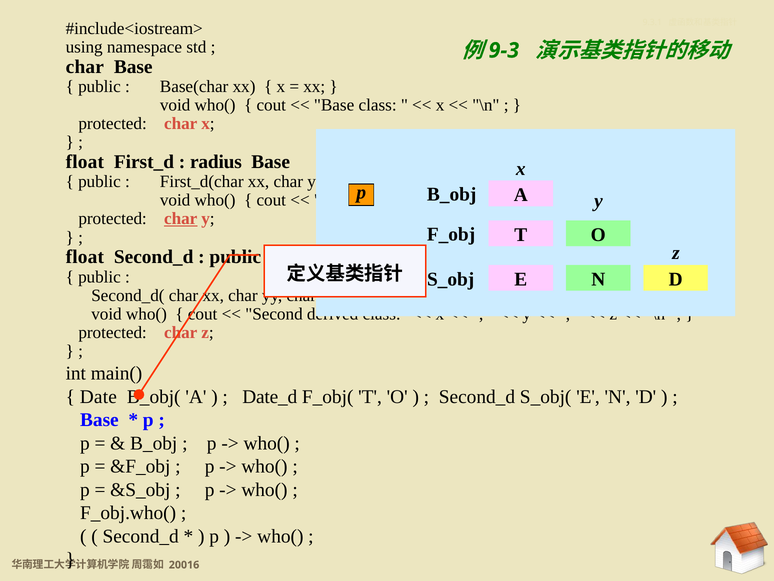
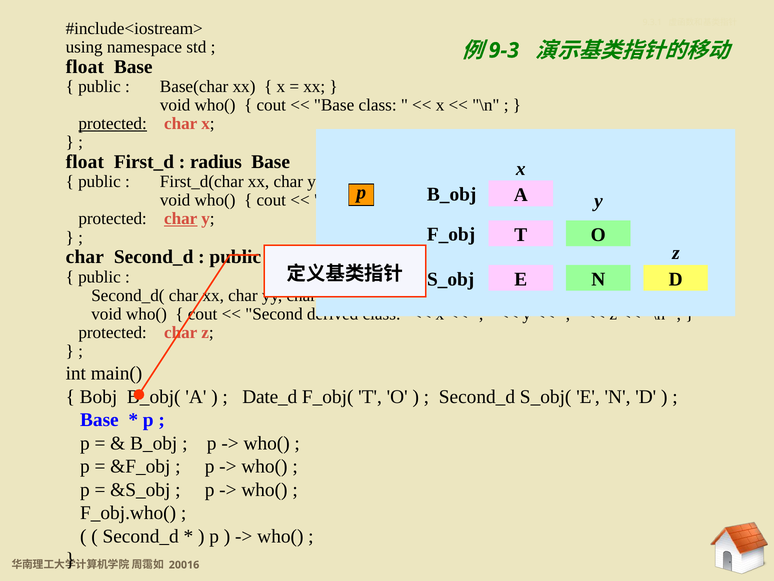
char at (85, 67): char -> float
protected at (113, 123) underline: none -> present
float at (85, 257): float -> char
Date: Date -> Bobj
